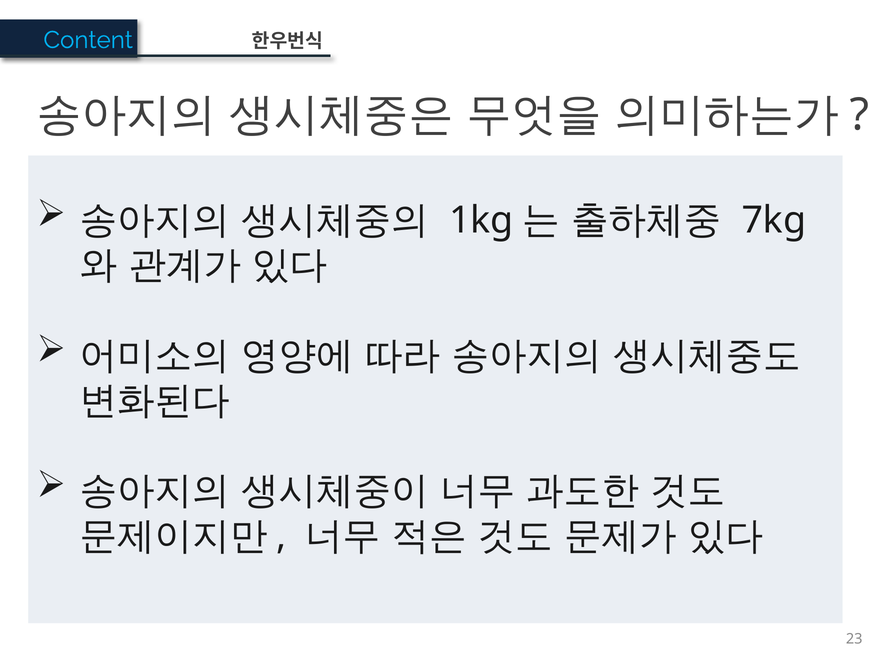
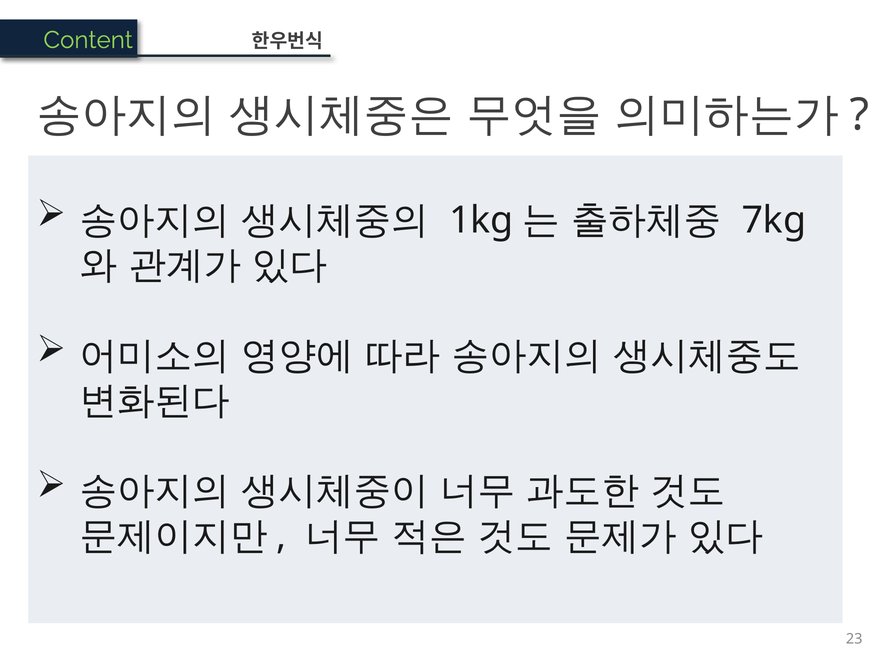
Content colour: light blue -> light green
